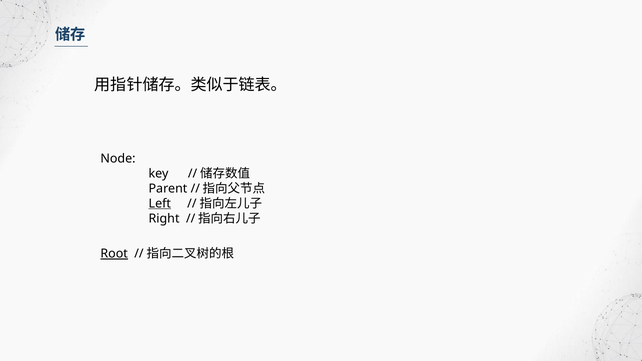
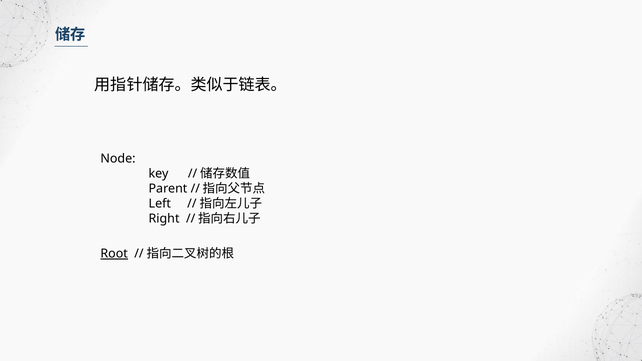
Left underline: present -> none
